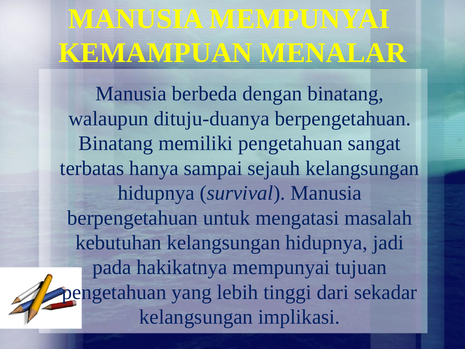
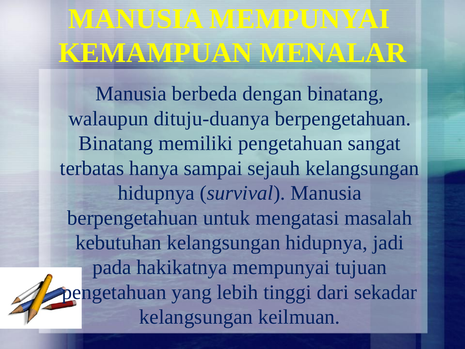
implikasi: implikasi -> keilmuan
